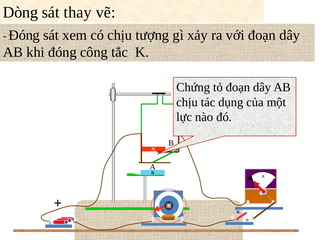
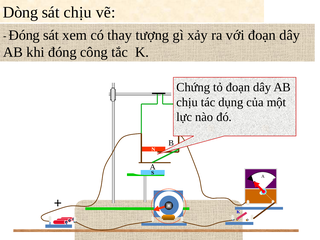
sát thay: thay -> chịu
có chịu: chịu -> thay
